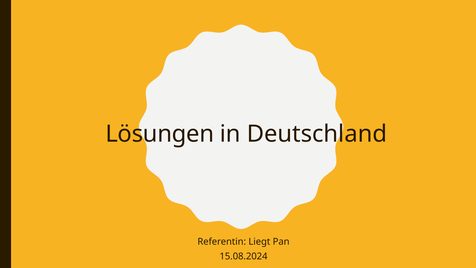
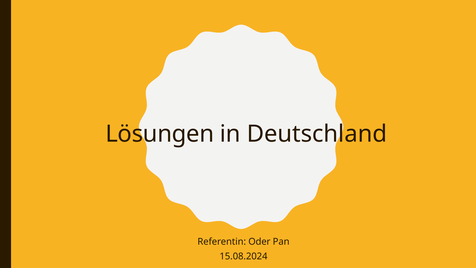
Liegt: Liegt -> Oder
